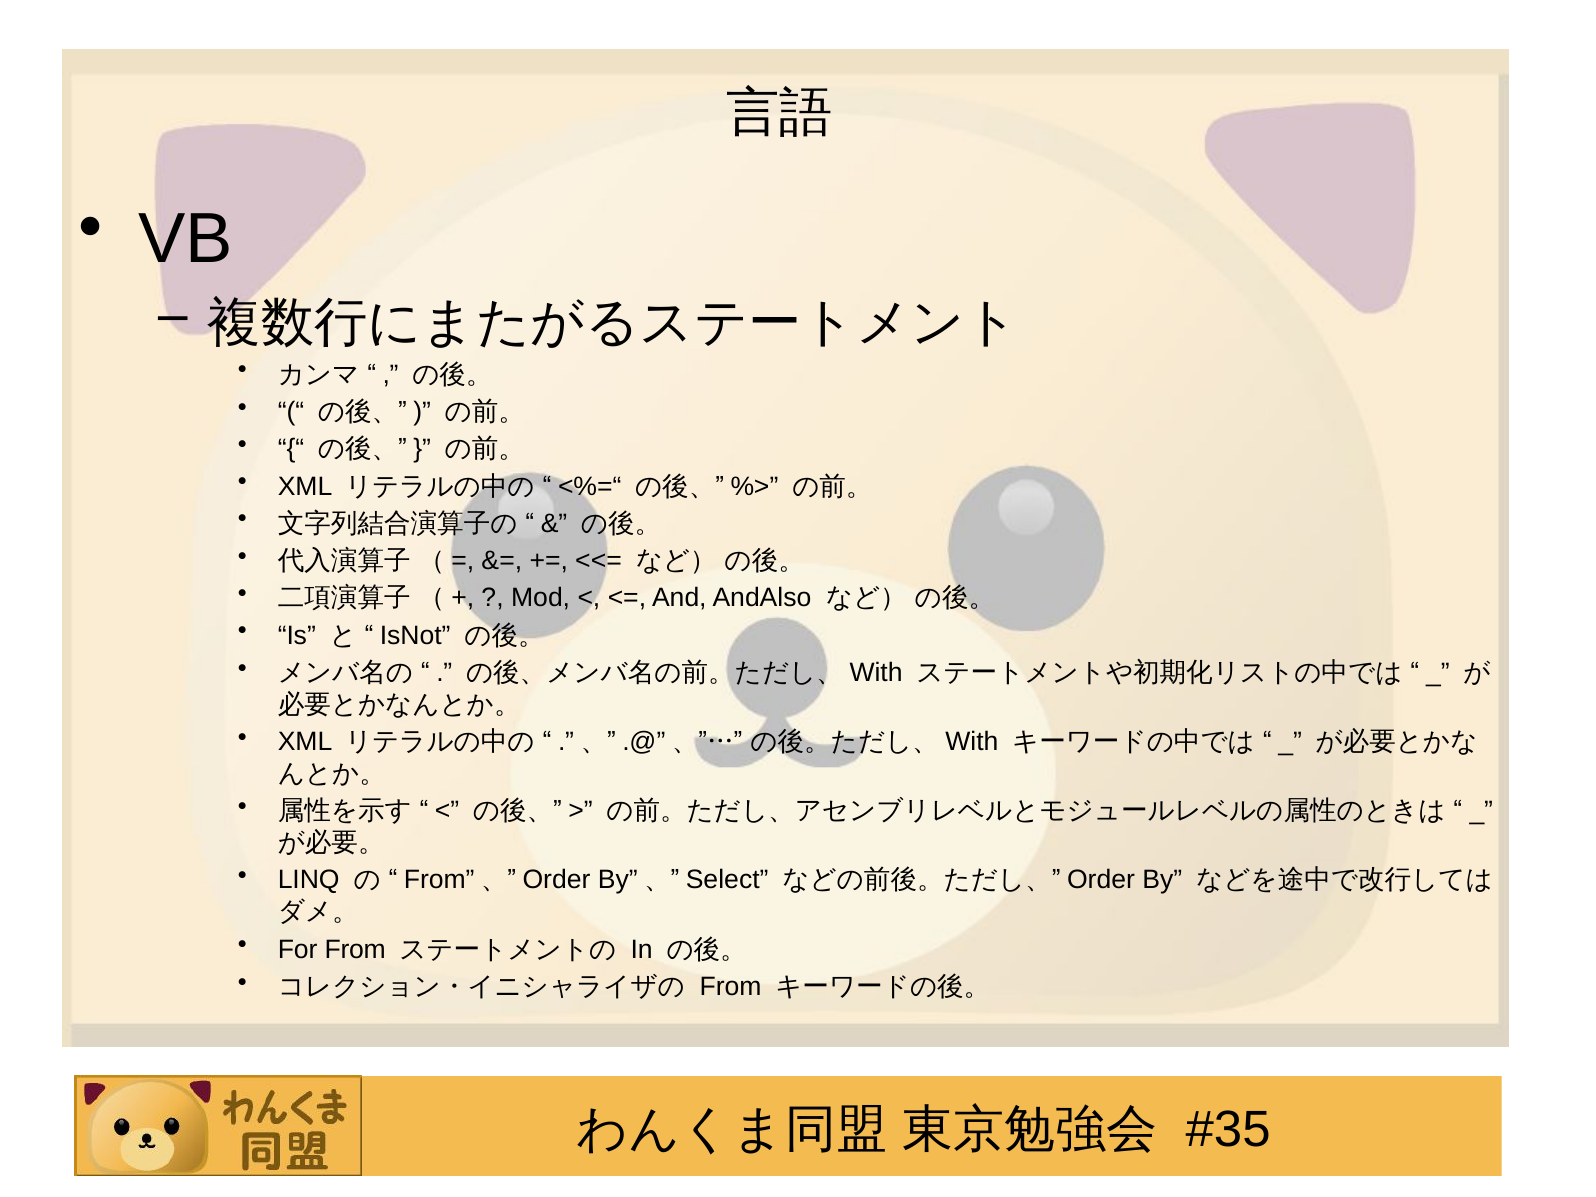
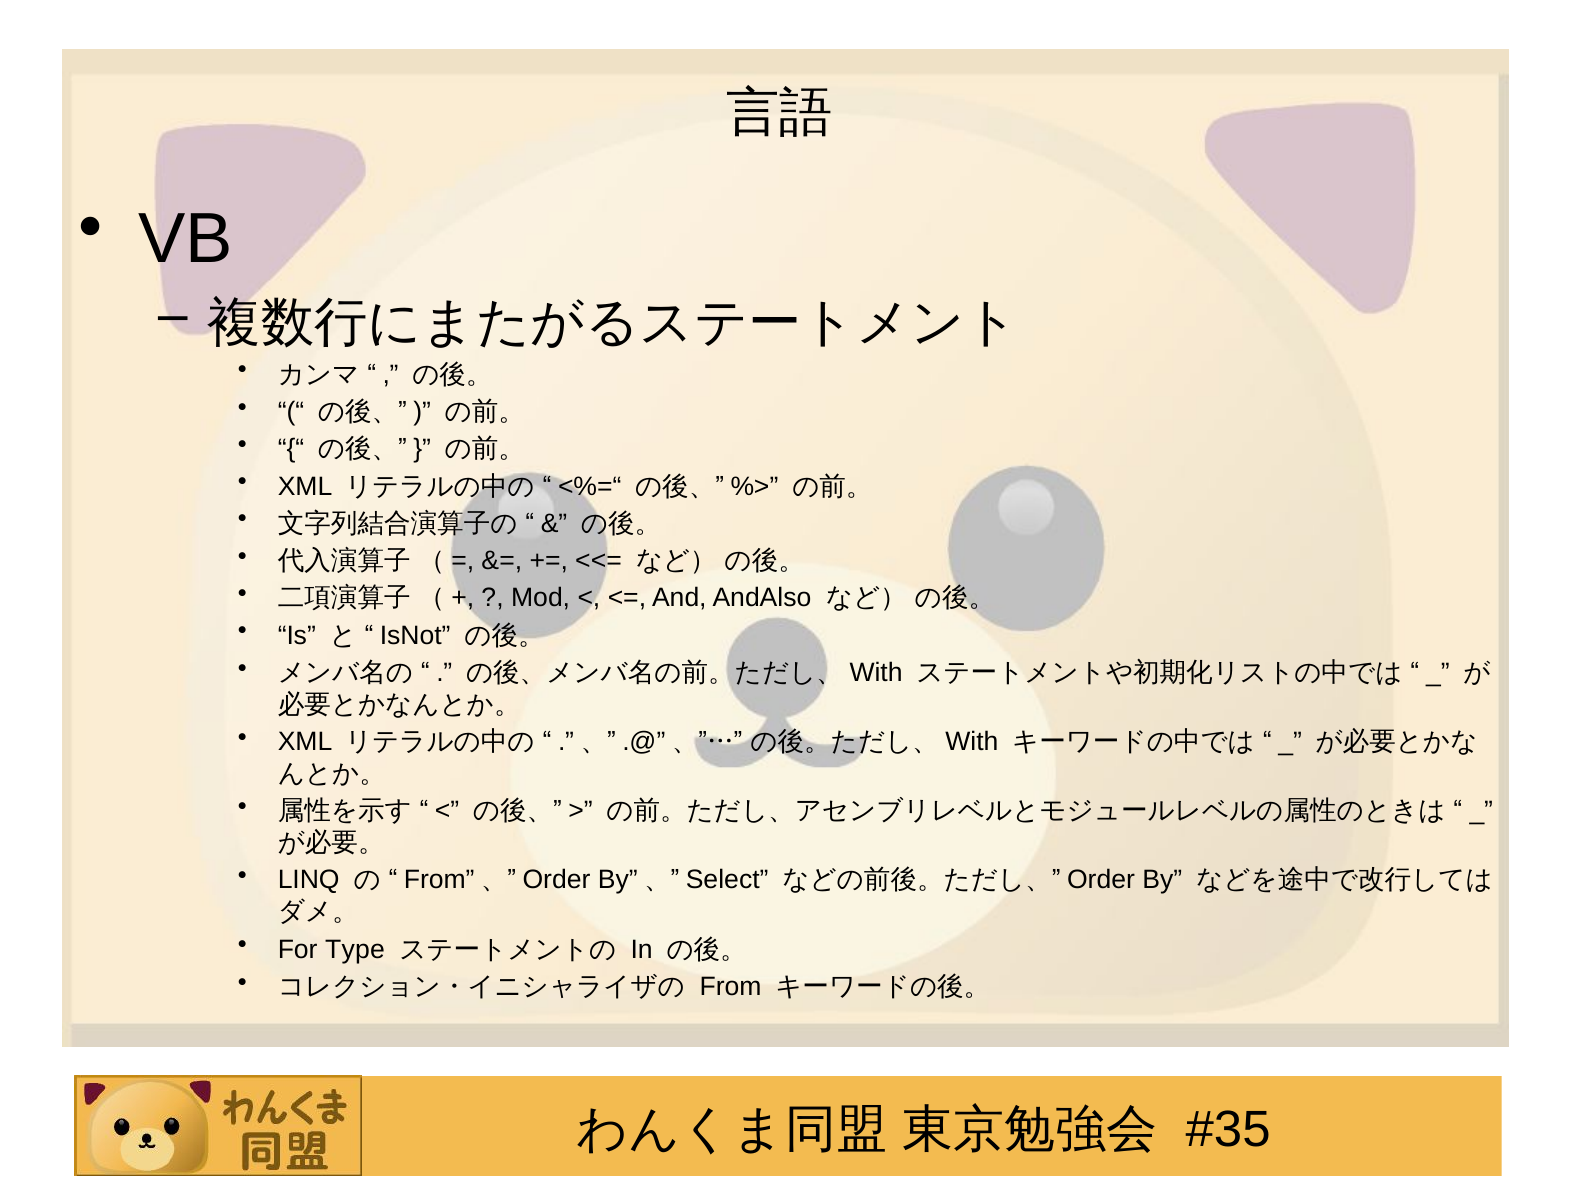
For From: From -> Type
